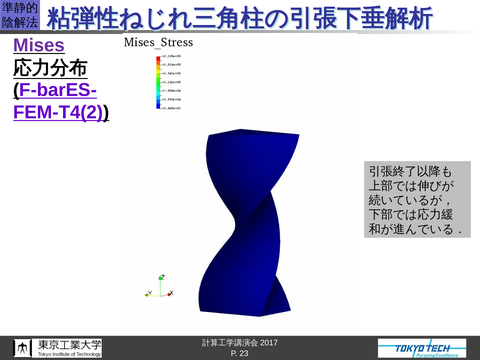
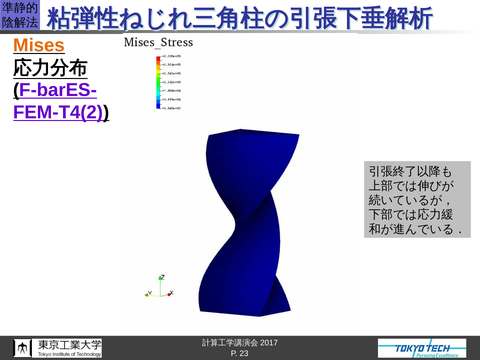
Mises colour: purple -> orange
